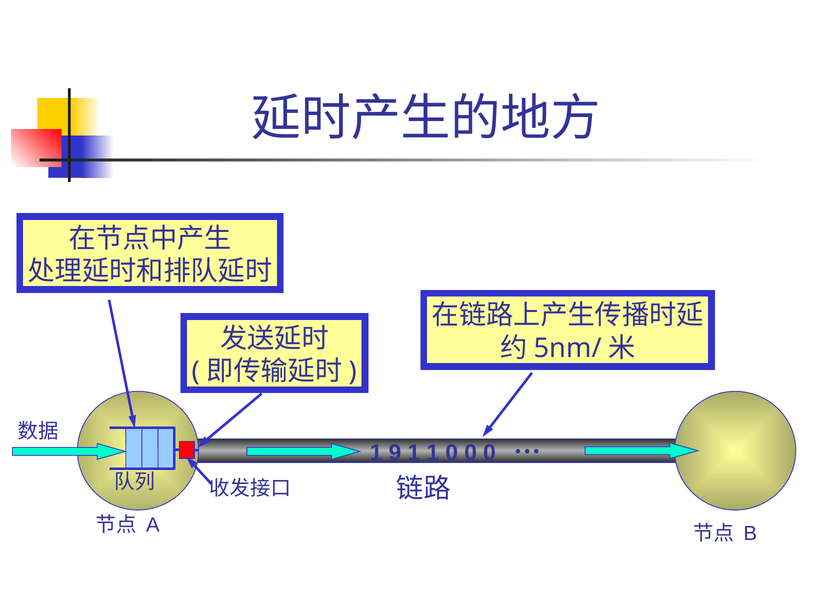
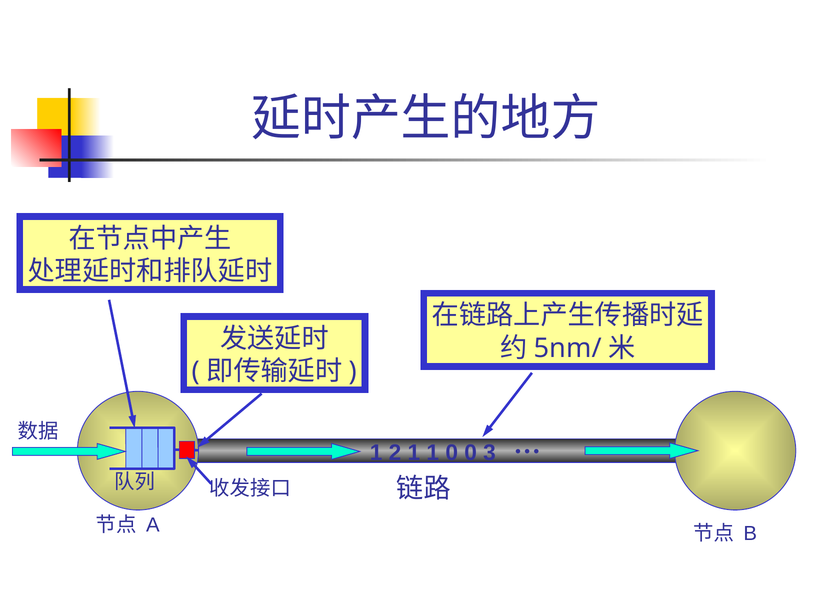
9: 9 -> 2
0 0 0: 0 -> 3
